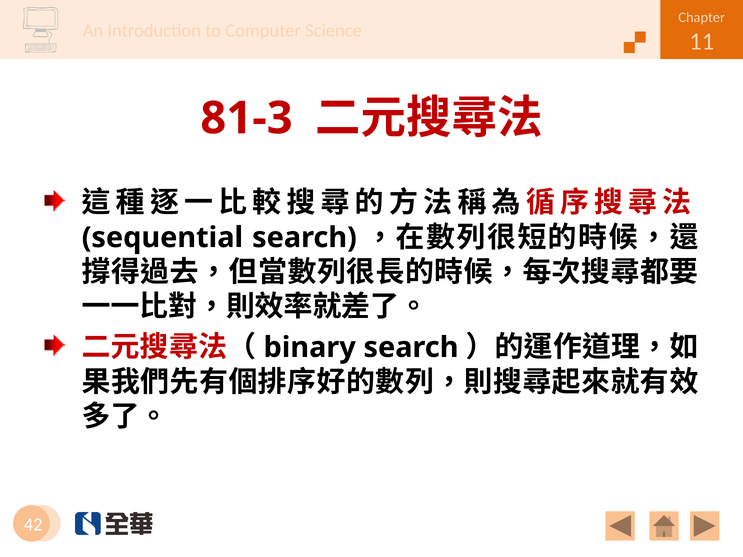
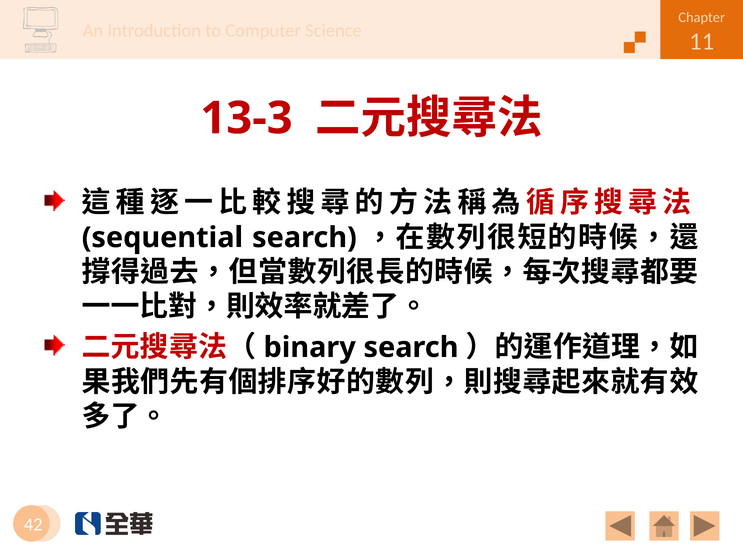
81-3: 81-3 -> 13-3
